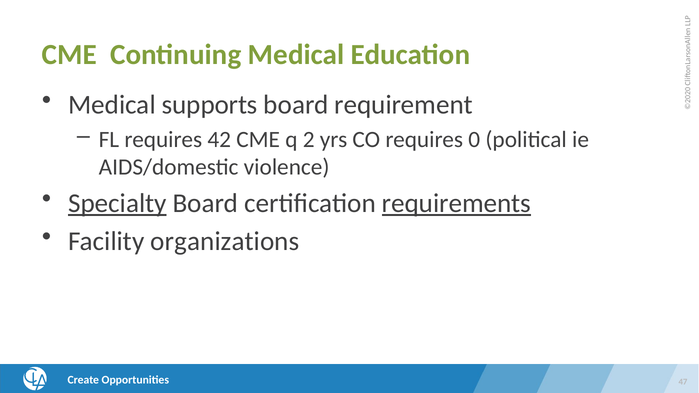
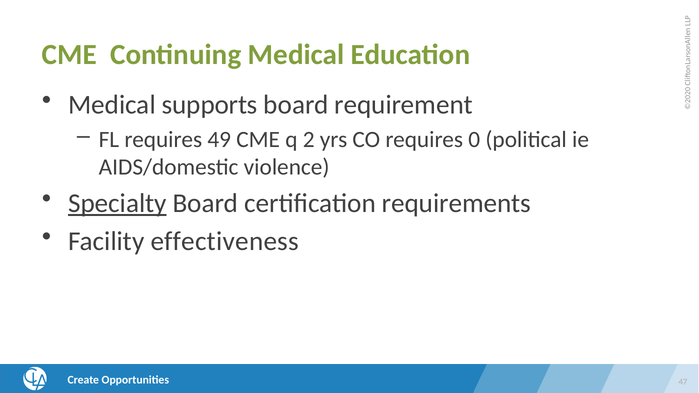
42: 42 -> 49
requirements underline: present -> none
organizations: organizations -> effectiveness
